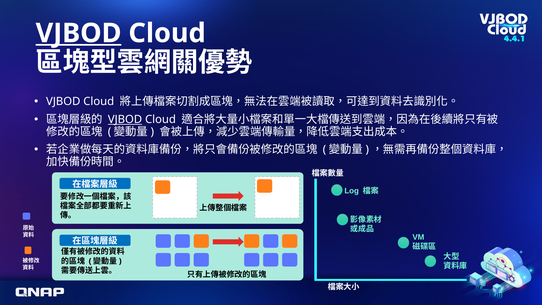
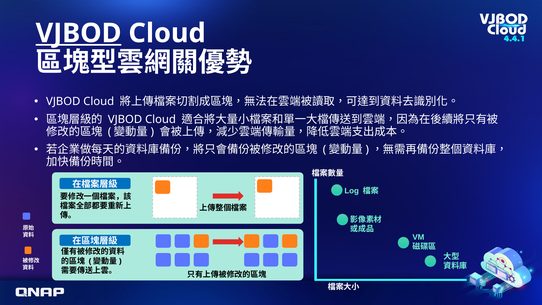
VJBOD at (125, 119) underline: present -> none
